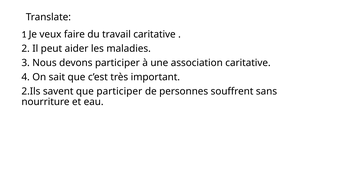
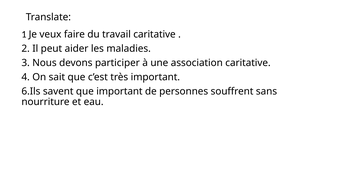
2.Ils: 2.Ils -> 6.Ils
que participer: participer -> important
